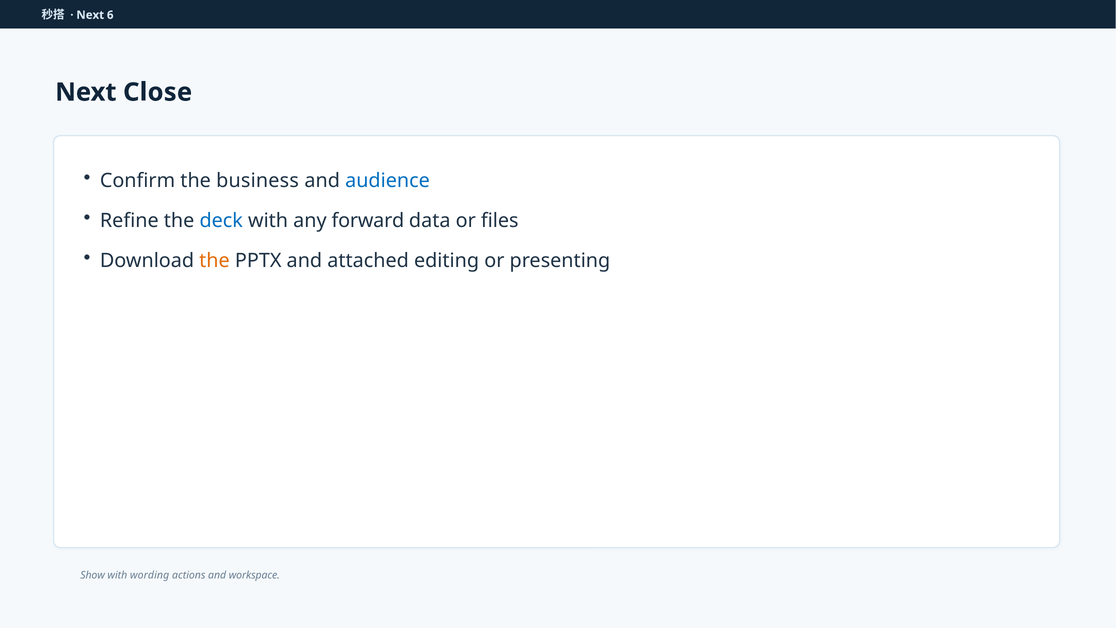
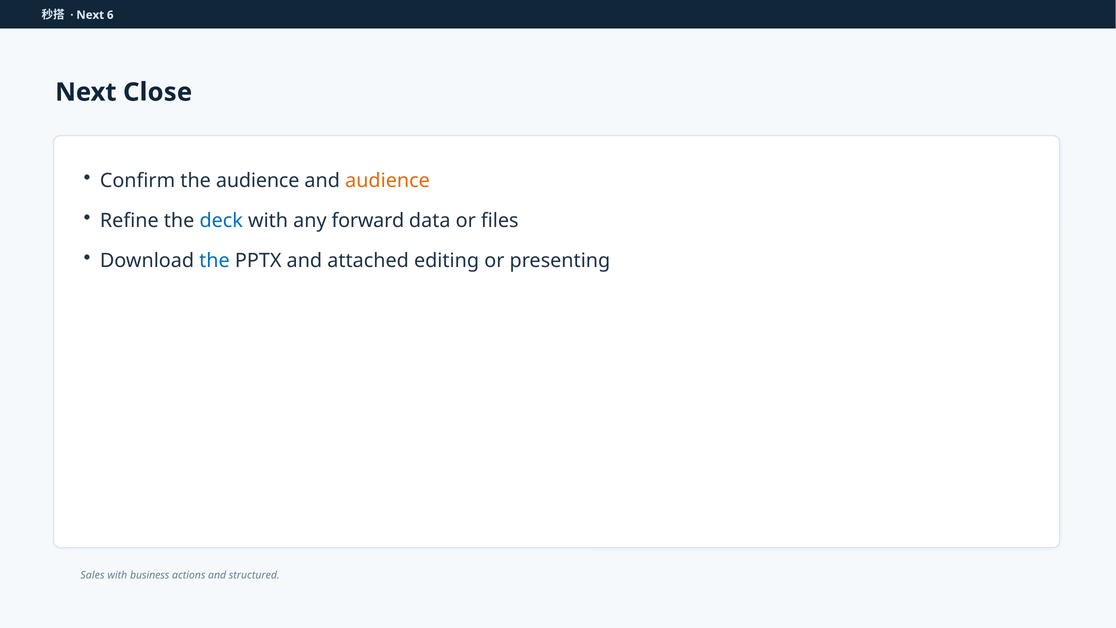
the business: business -> audience
audience at (387, 181) colour: blue -> orange
the at (214, 261) colour: orange -> blue
Show: Show -> Sales
wording: wording -> business
workspace: workspace -> structured
